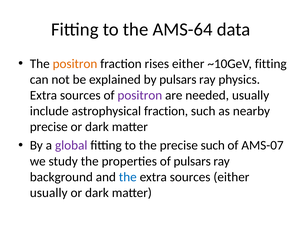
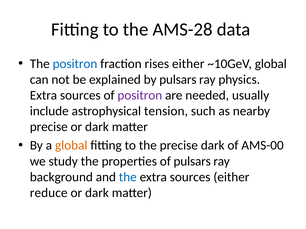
AMS-64: AMS-64 -> AMS-28
positron at (75, 64) colour: orange -> blue
~10GeV fitting: fitting -> global
astrophysical fraction: fraction -> tension
global at (71, 146) colour: purple -> orange
precise such: such -> dark
AMS-07: AMS-07 -> AMS-00
usually at (49, 193): usually -> reduce
